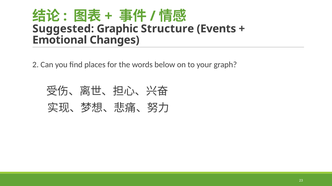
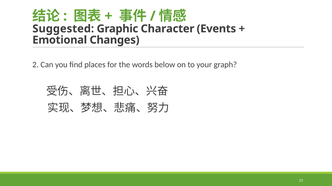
Structure: Structure -> Character
